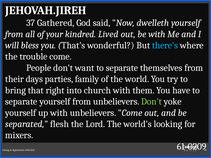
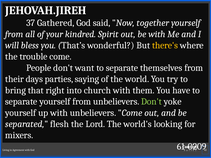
dwelleth: dwelleth -> together
Lived: Lived -> Spirit
there's colour: light blue -> yellow
family: family -> saying
